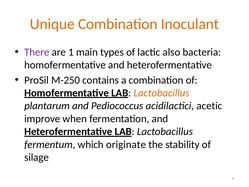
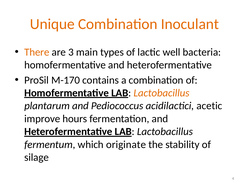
There colour: purple -> orange
1: 1 -> 3
also: also -> well
M-250: M-250 -> M-170
when: when -> hours
